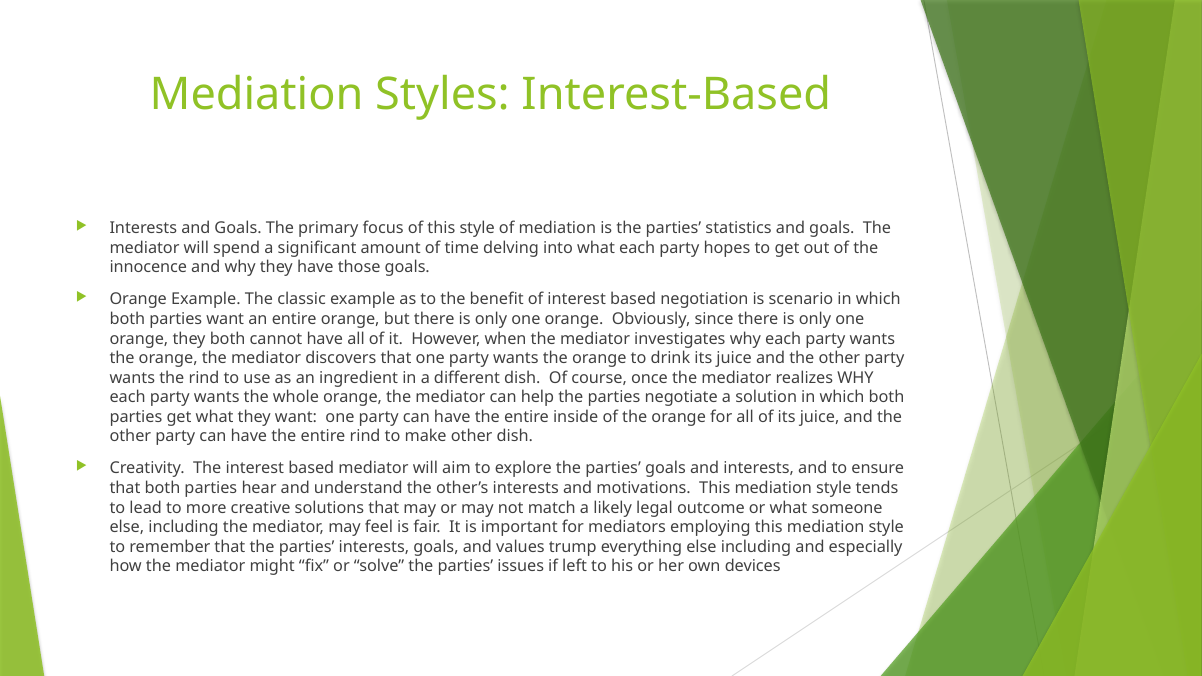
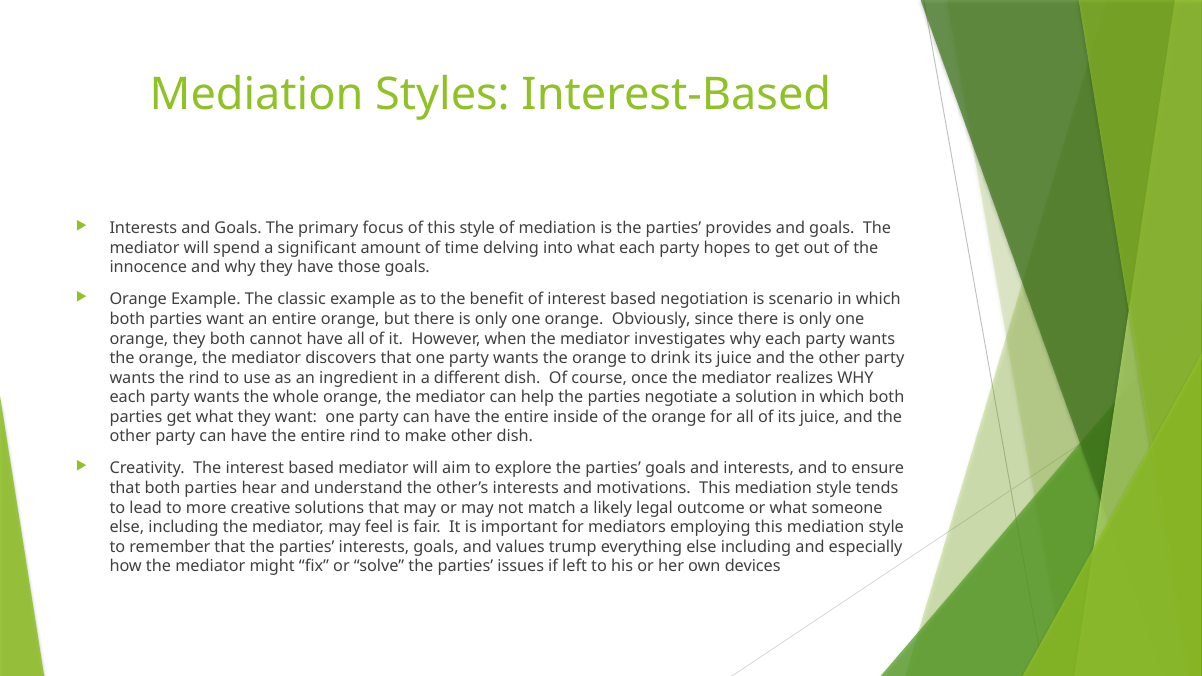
statistics: statistics -> provides
